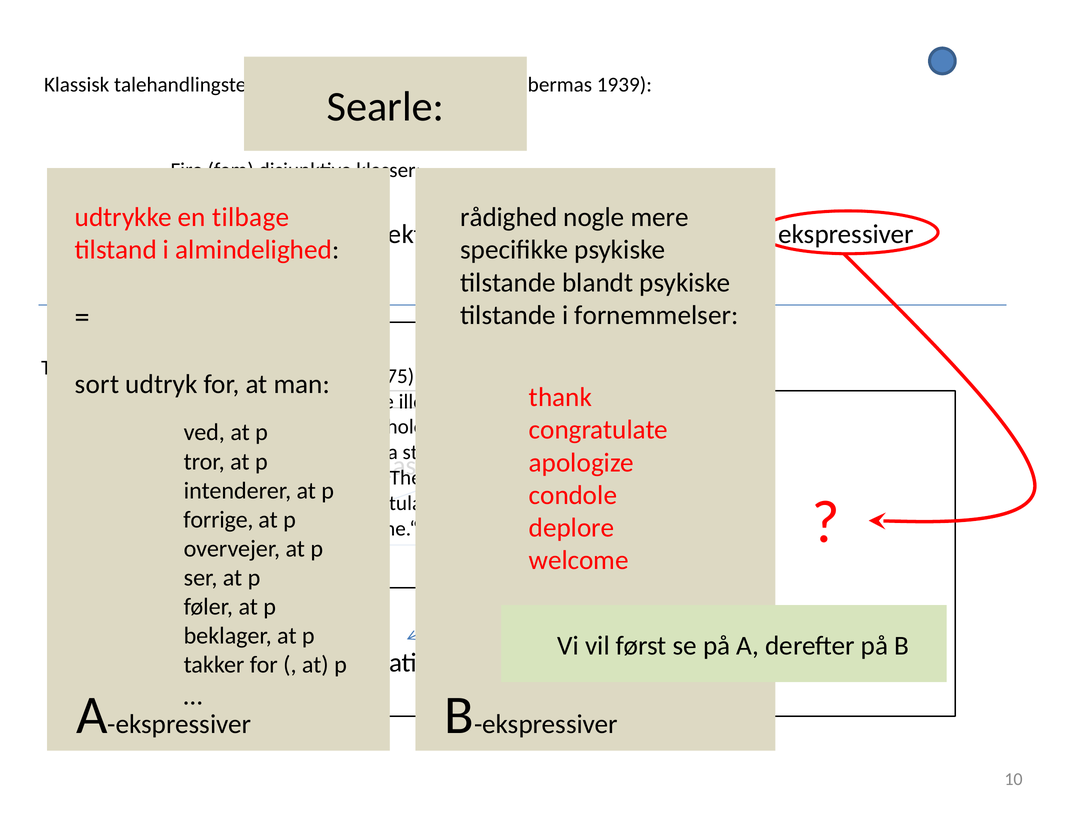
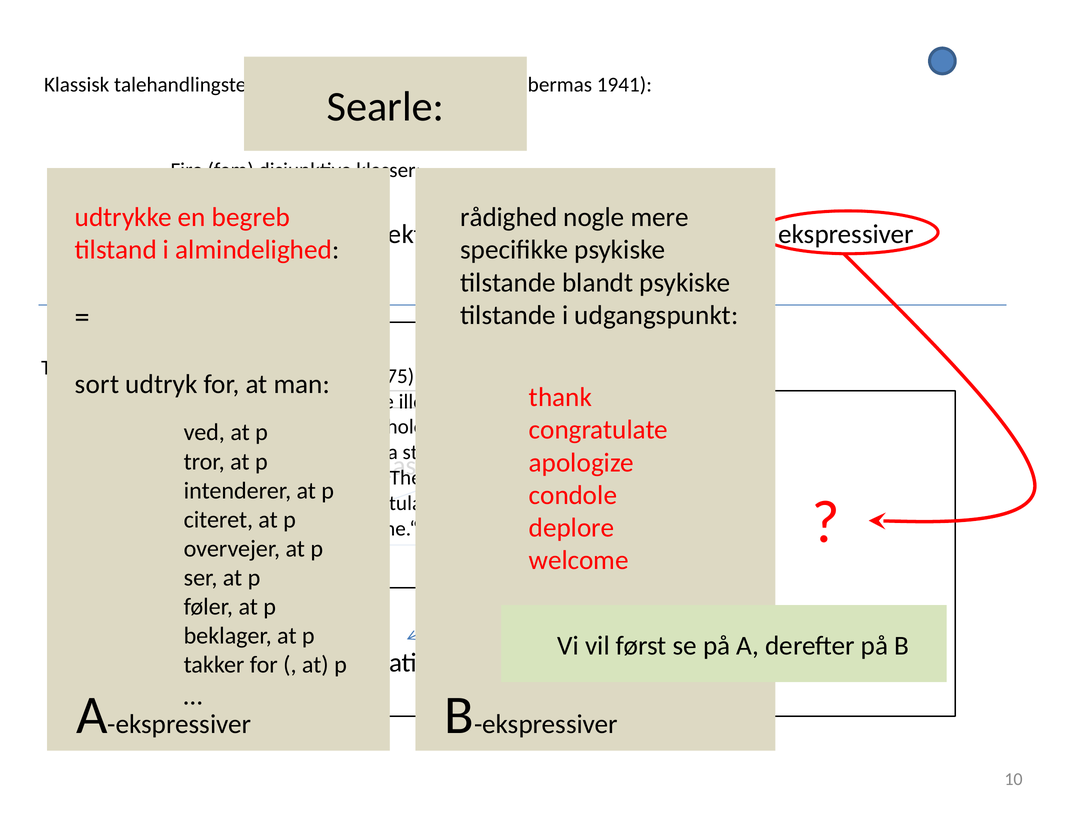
1939: 1939 -> 1941
tilbage: tilbage -> begreb
fornemmelser: fornemmelser -> udgangspunkt
forrige: forrige -> citeret
